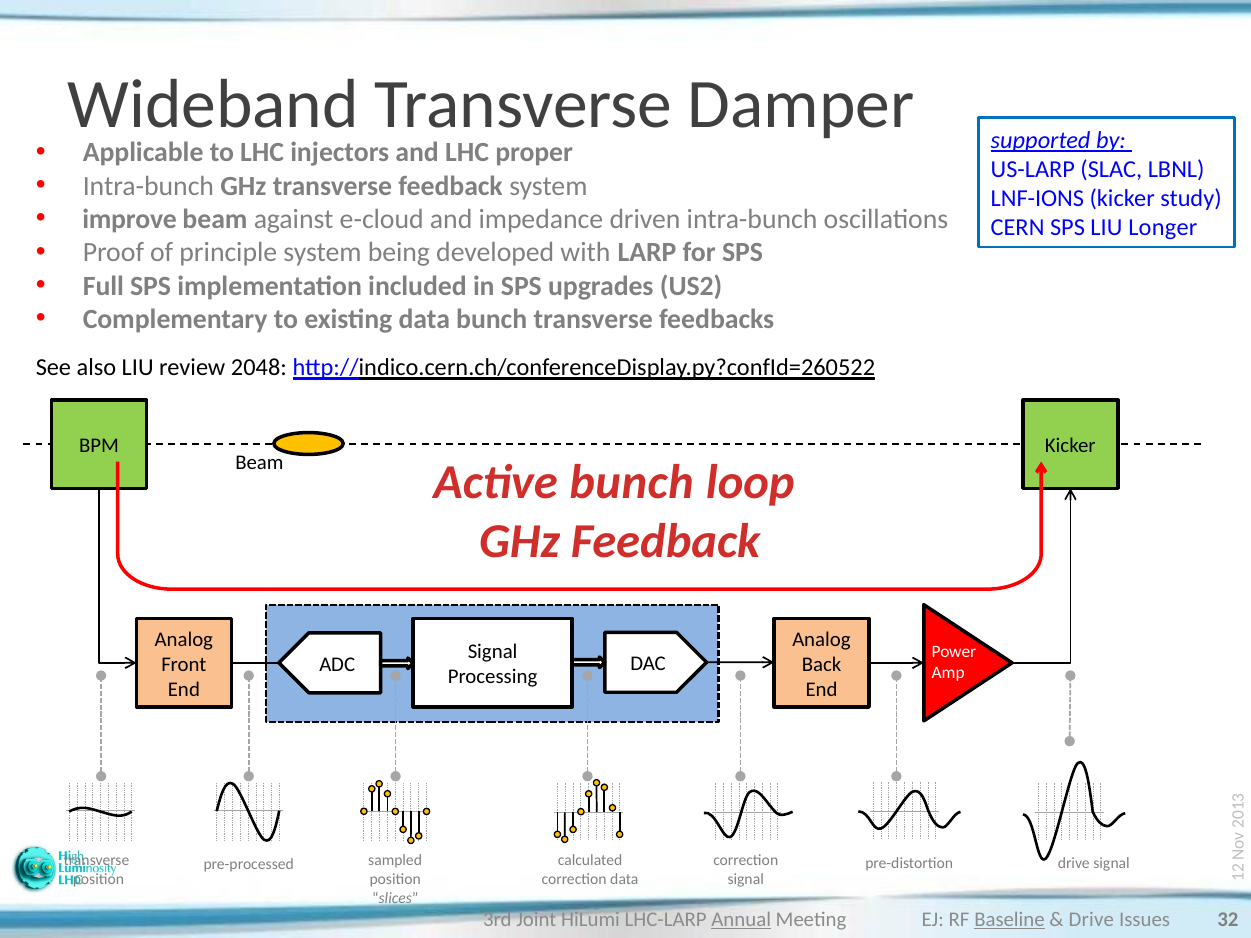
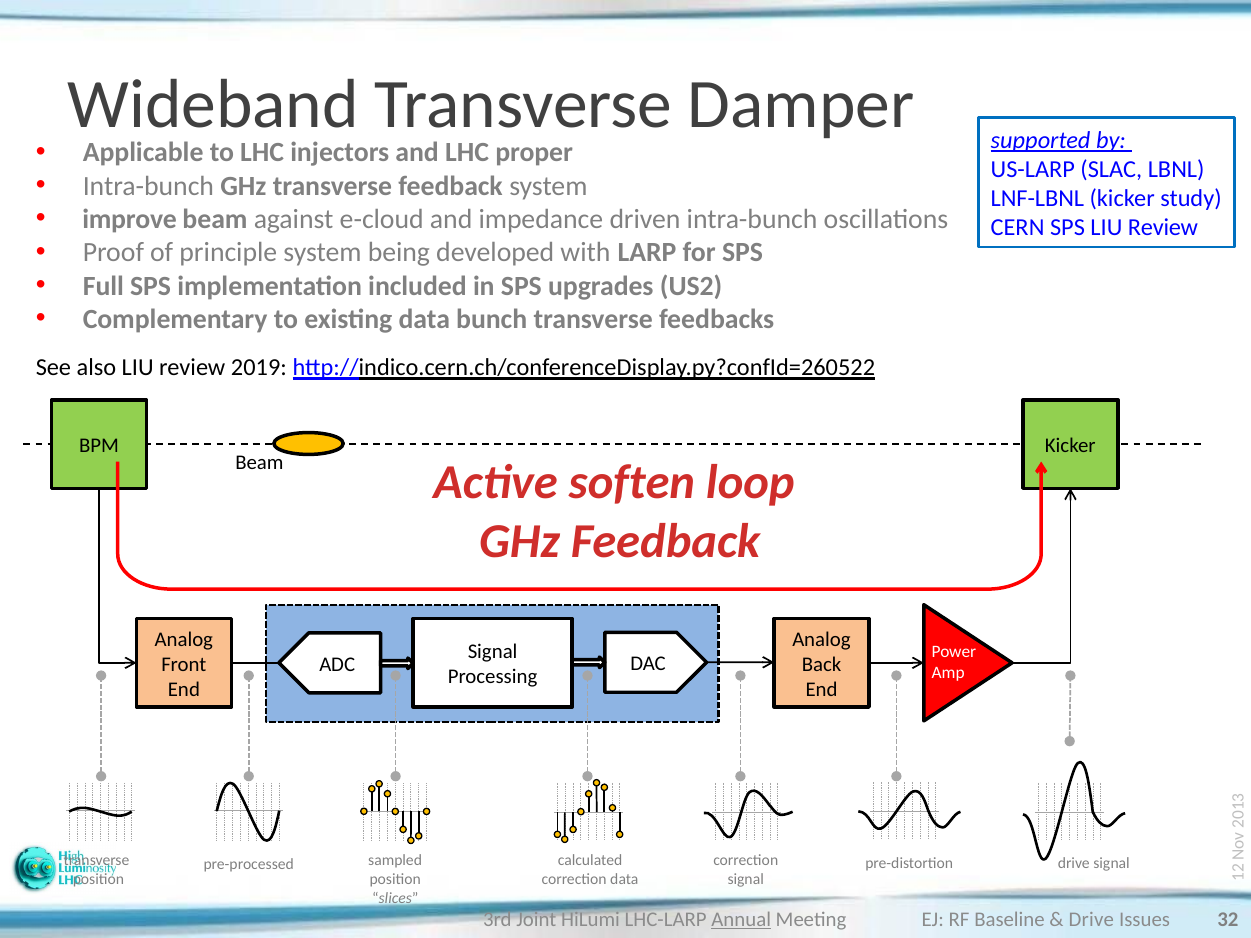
LNF-IONS: LNF-IONS -> LNF-LBNL
SPS LIU Longer: Longer -> Review
2048: 2048 -> 2019
Active bunch: bunch -> soften
Baseline underline: present -> none
